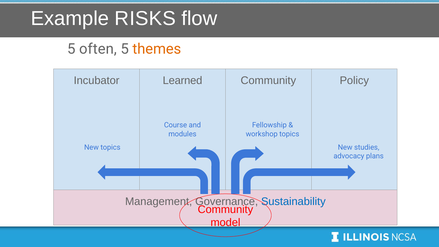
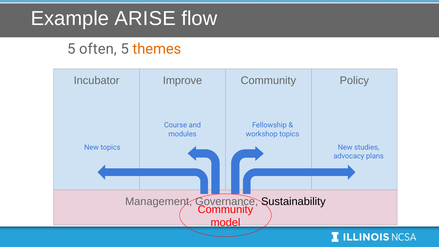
RISKS: RISKS -> ARISE
Learned: Learned -> Improve
Sustainability colour: blue -> black
